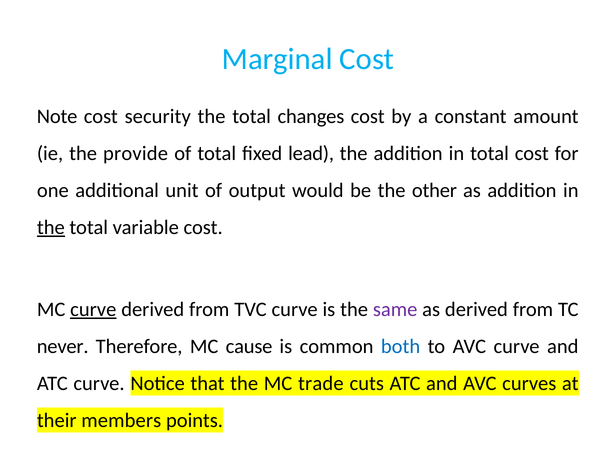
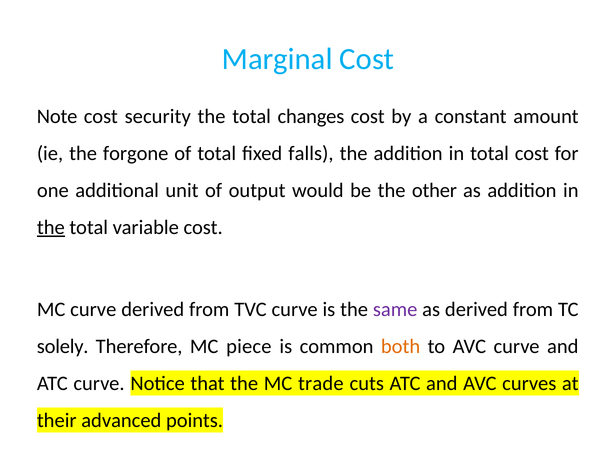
provide: provide -> forgone
lead: lead -> falls
curve at (93, 309) underline: present -> none
never: never -> solely
cause: cause -> piece
both colour: blue -> orange
members: members -> advanced
